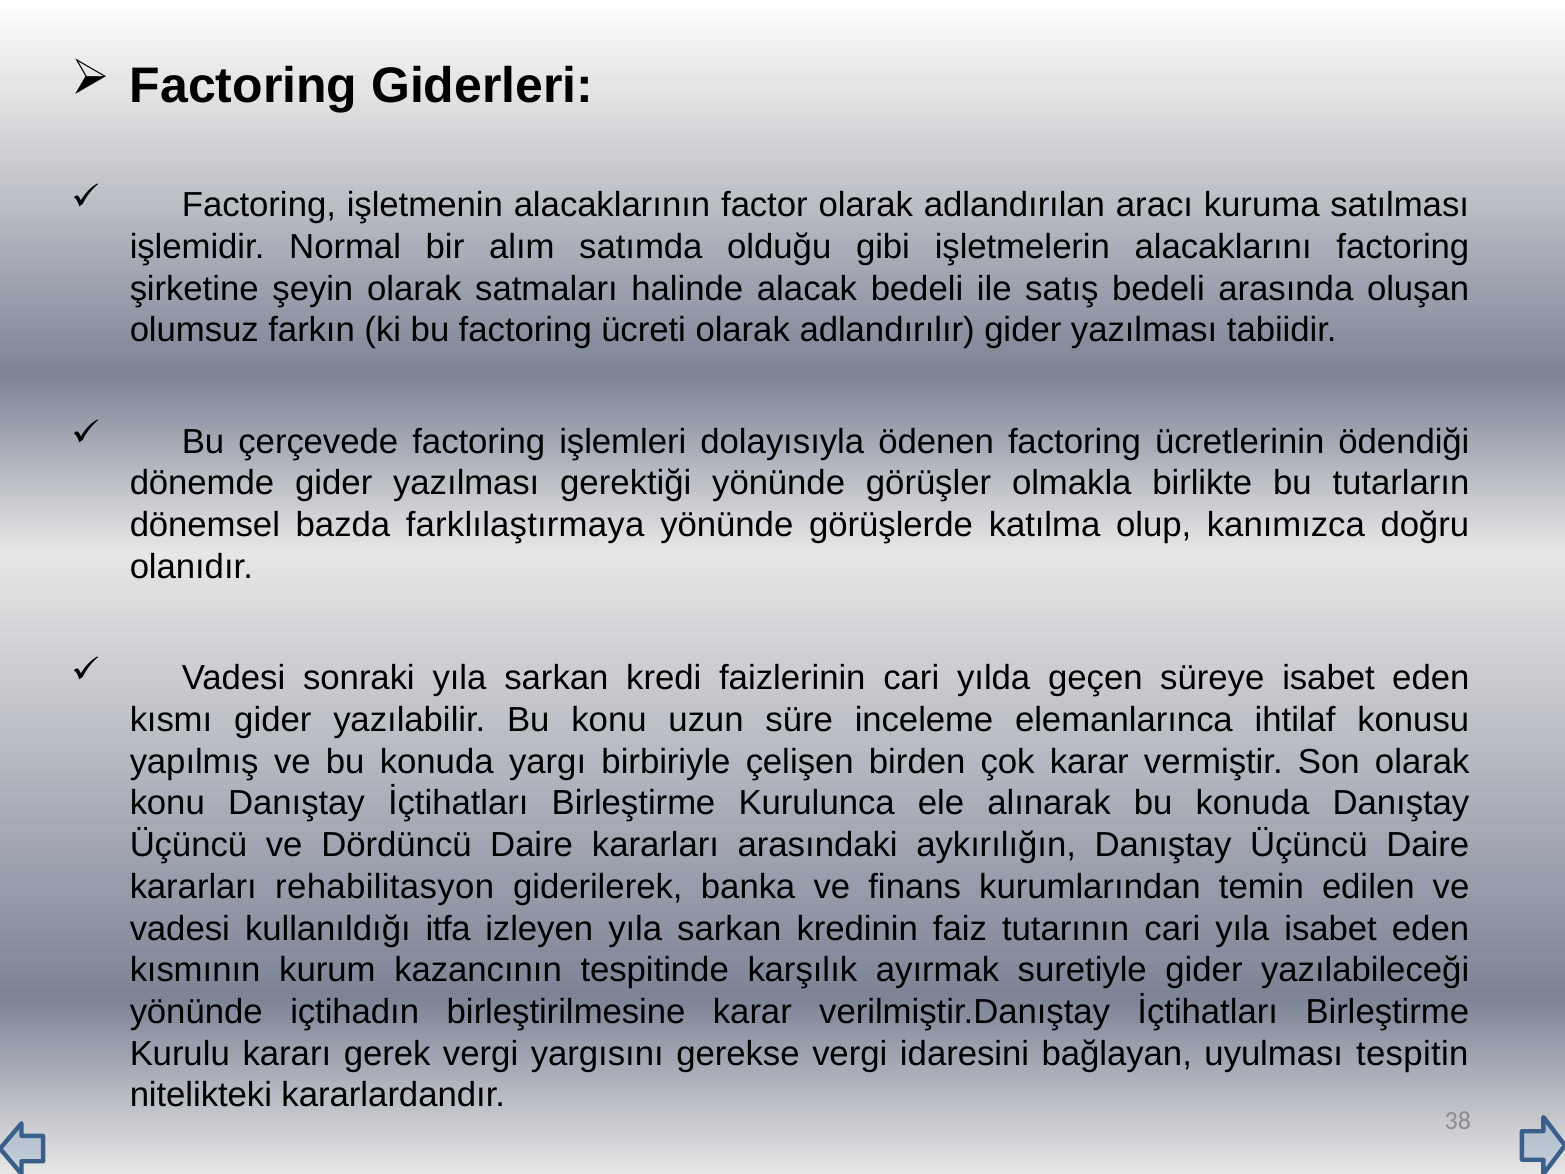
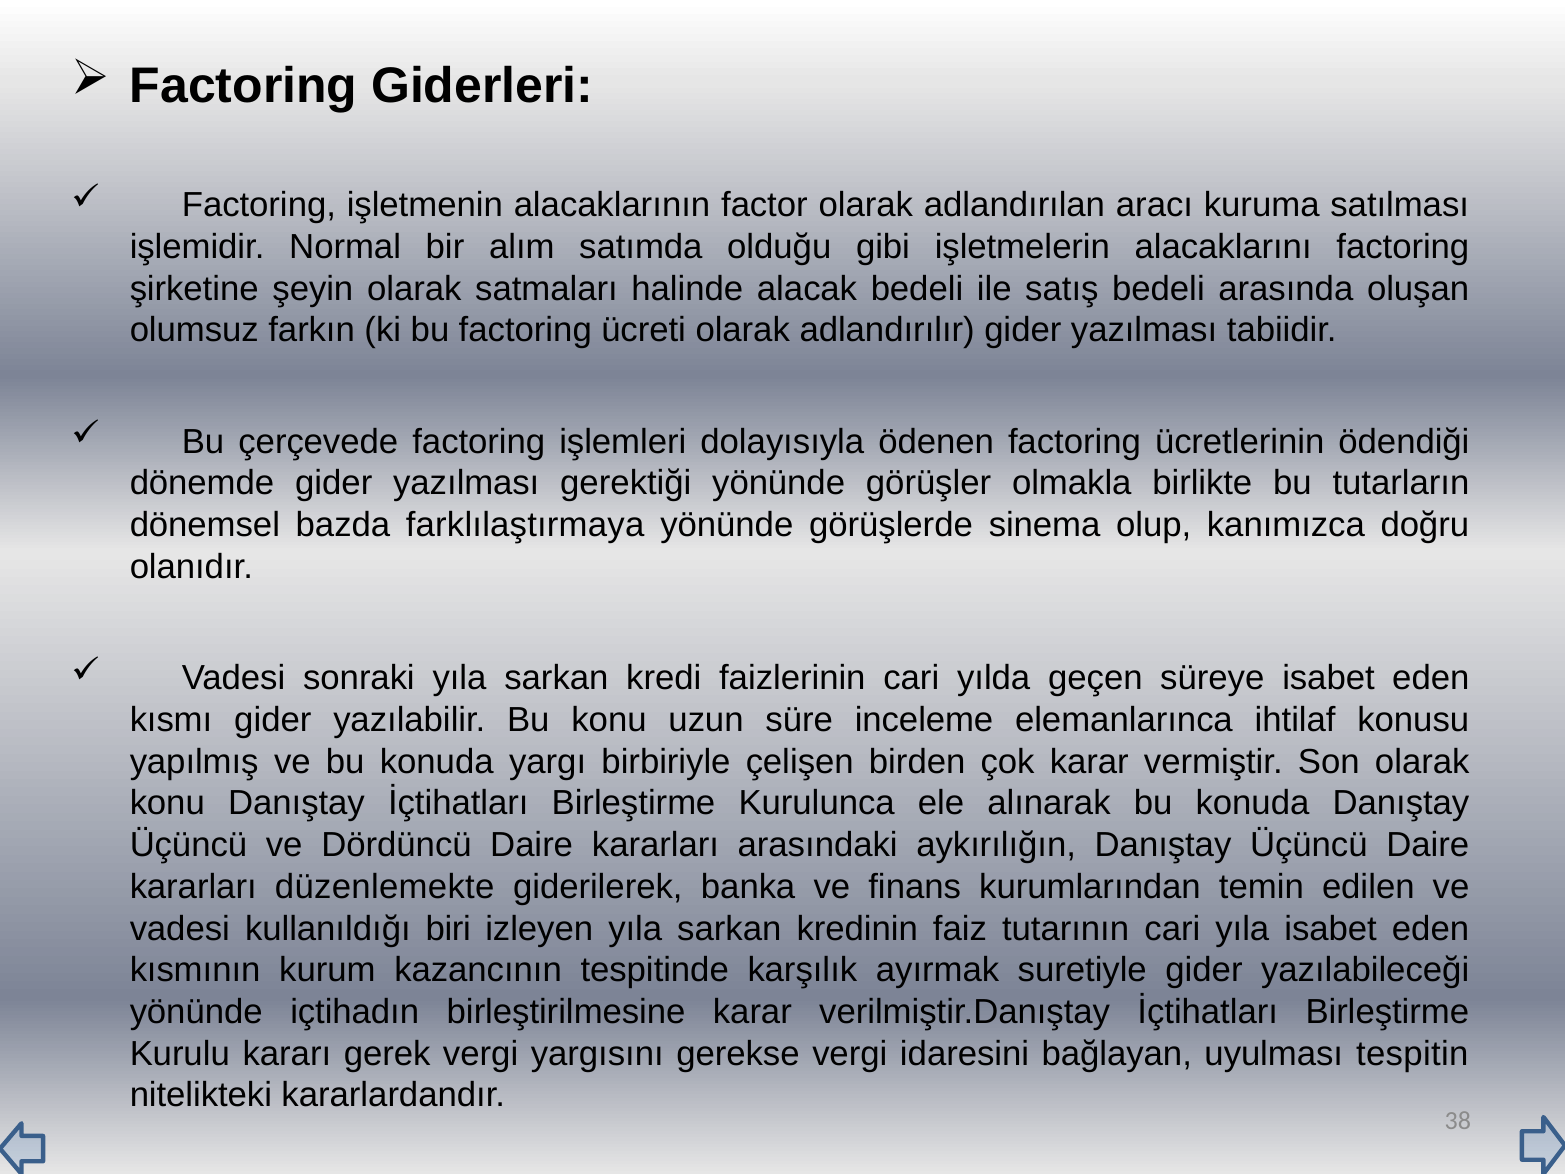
katılma: katılma -> sinema
rehabilitasyon: rehabilitasyon -> düzenlemekte
itfa: itfa -> biri
